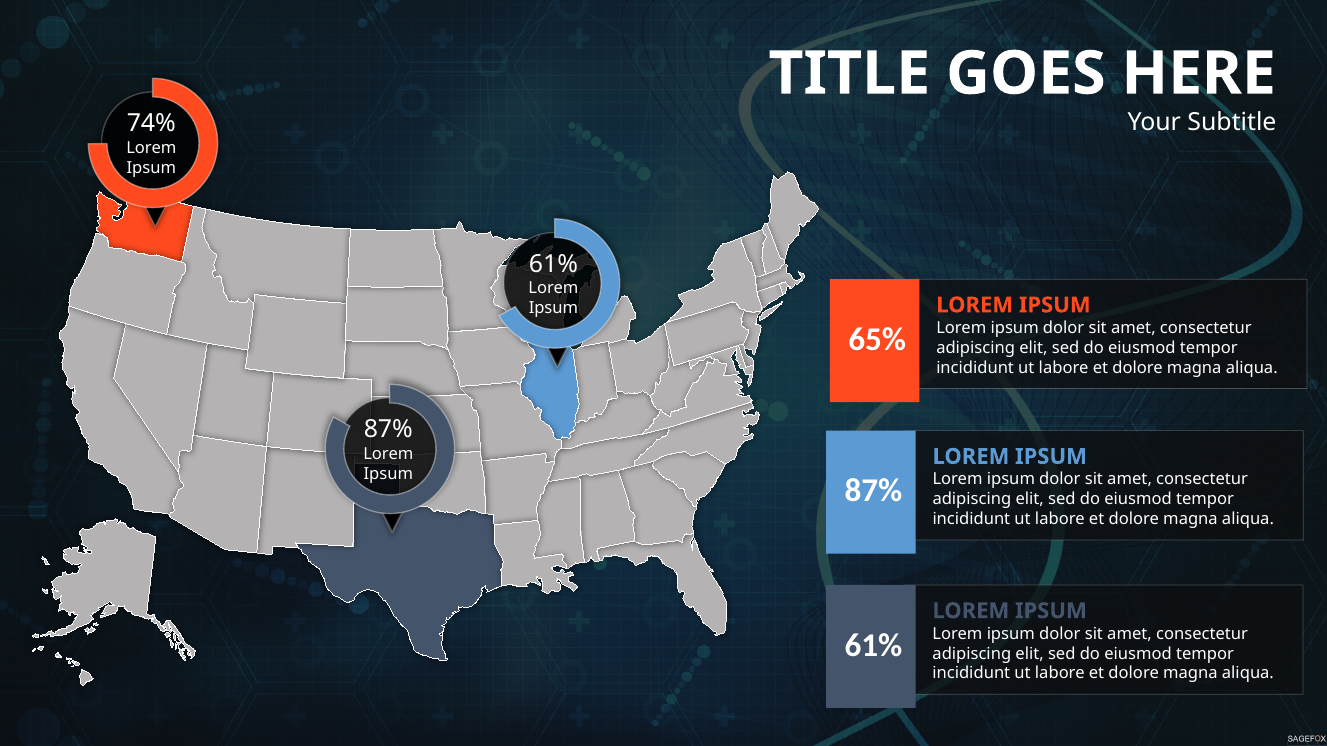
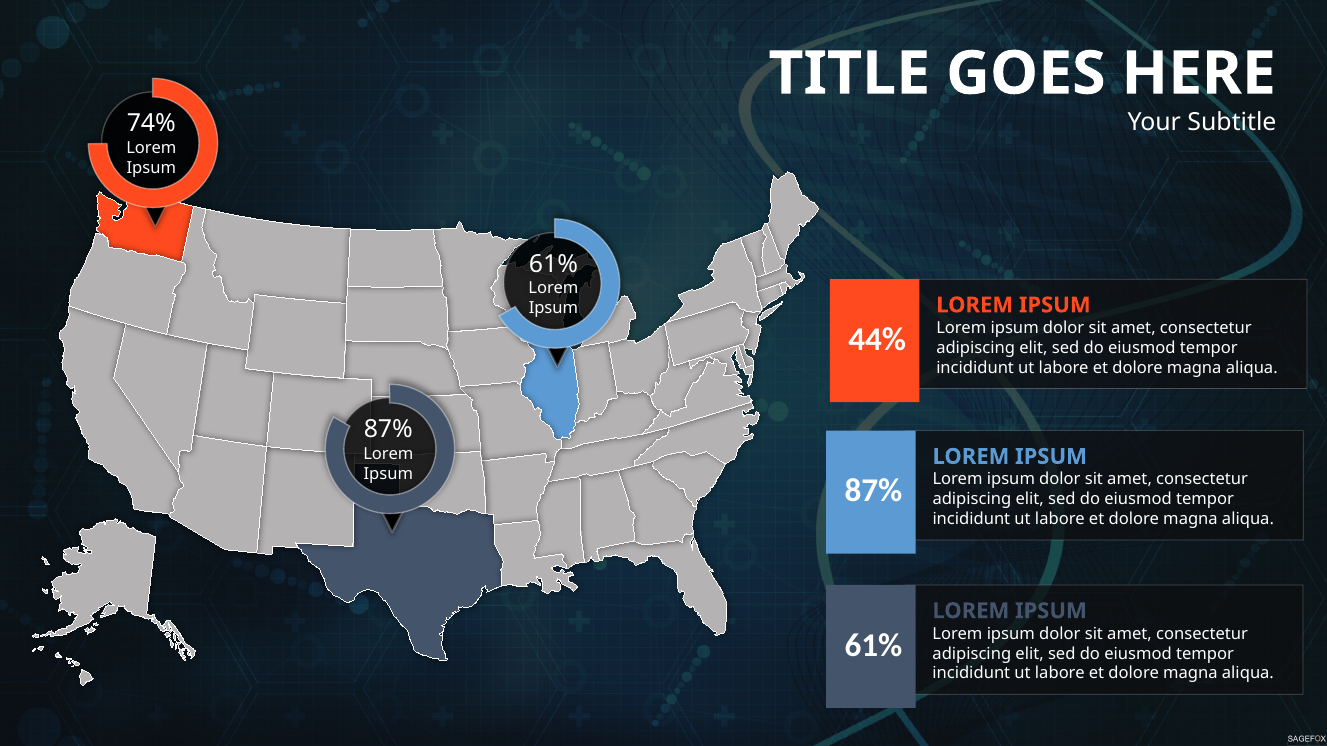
65%: 65% -> 44%
